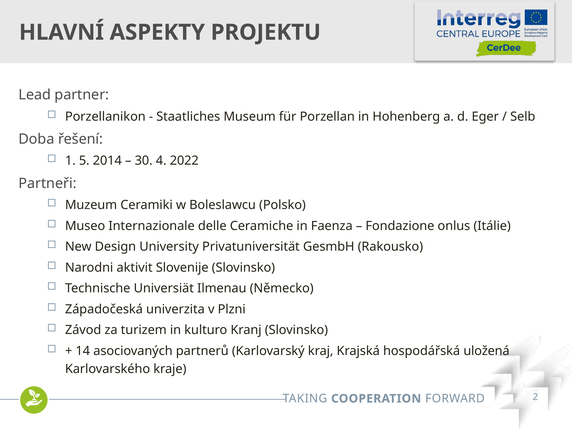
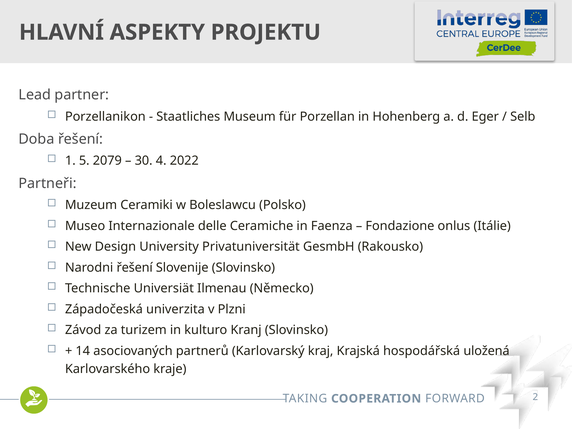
2014: 2014 -> 2079
Narodni aktivit: aktivit -> řešení
